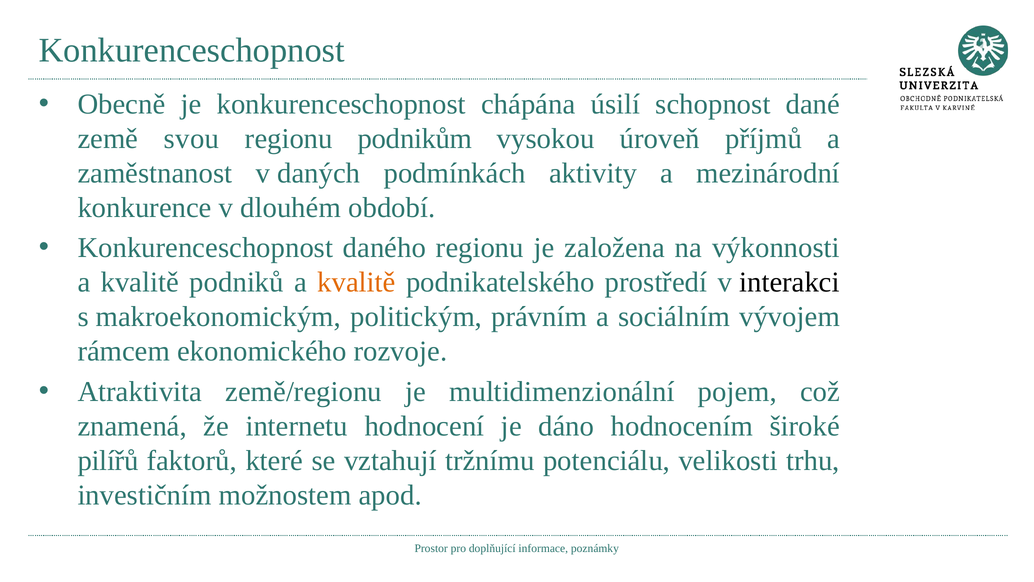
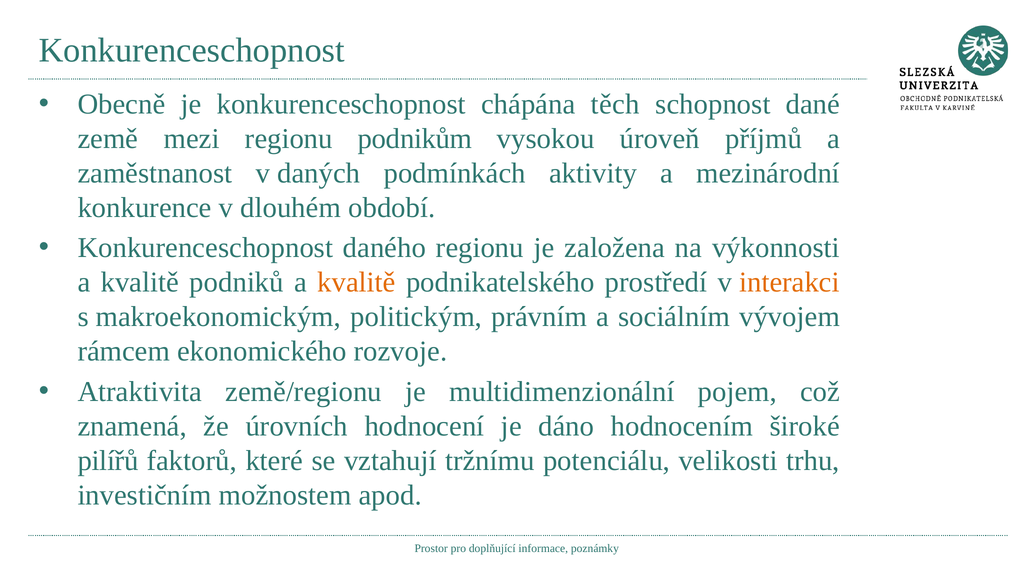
úsilí: úsilí -> těch
svou: svou -> mezi
interakci colour: black -> orange
internetu: internetu -> úrovních
